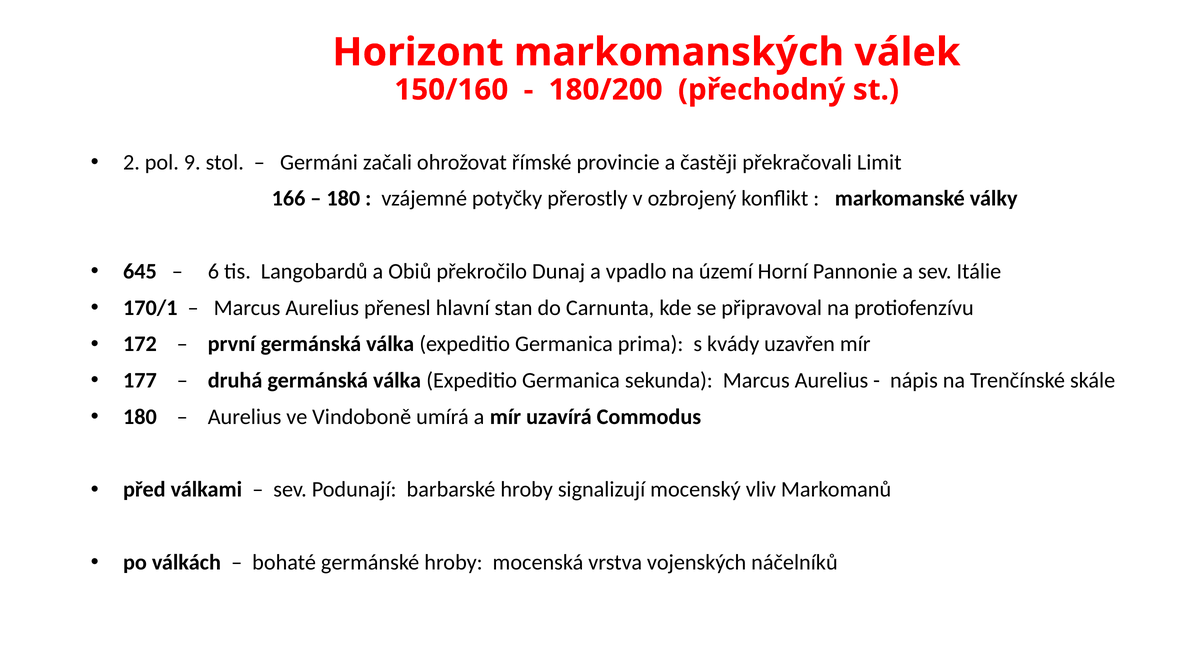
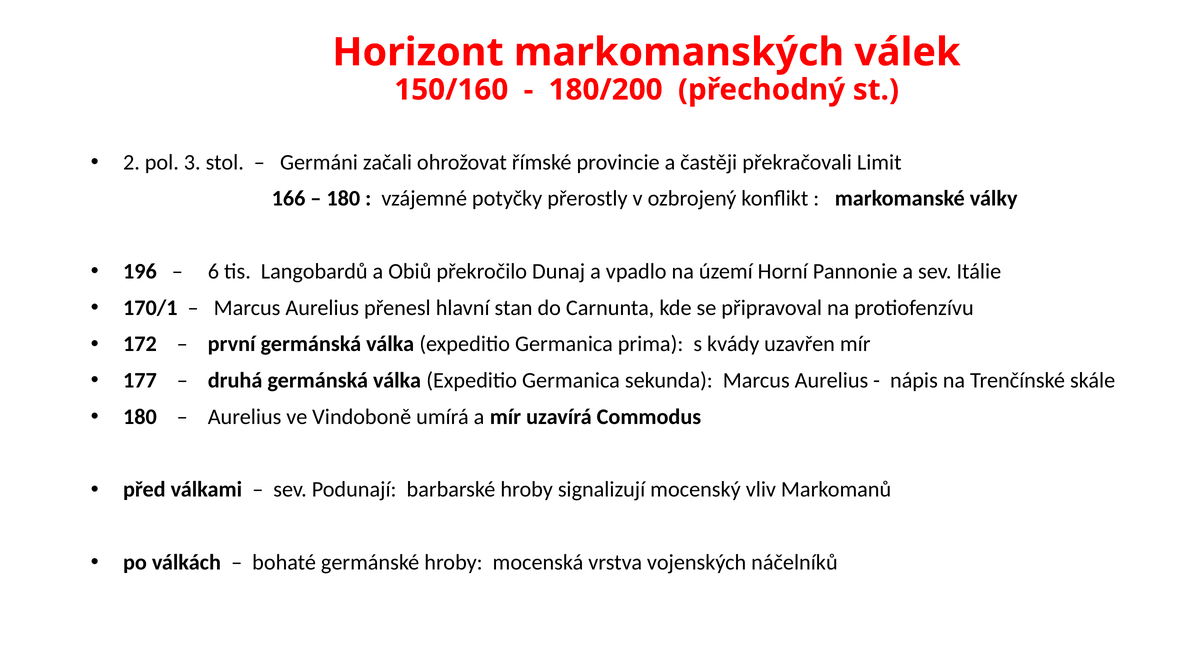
9: 9 -> 3
645: 645 -> 196
